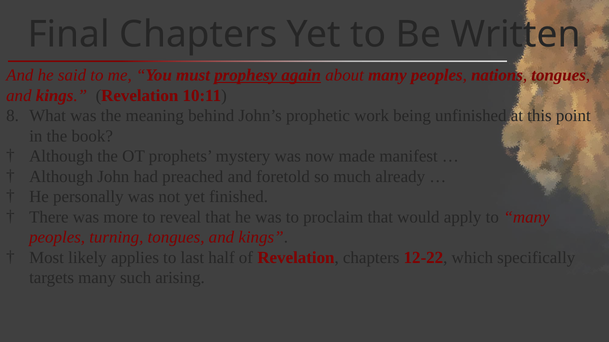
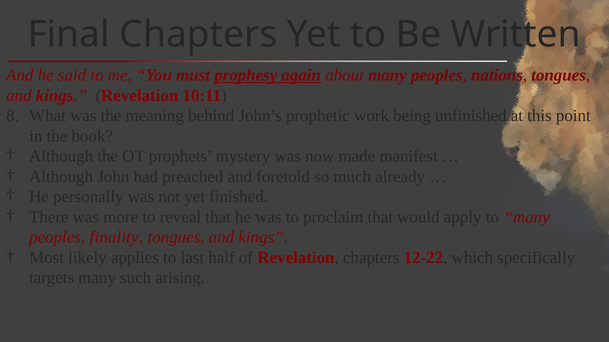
turning: turning -> finality
